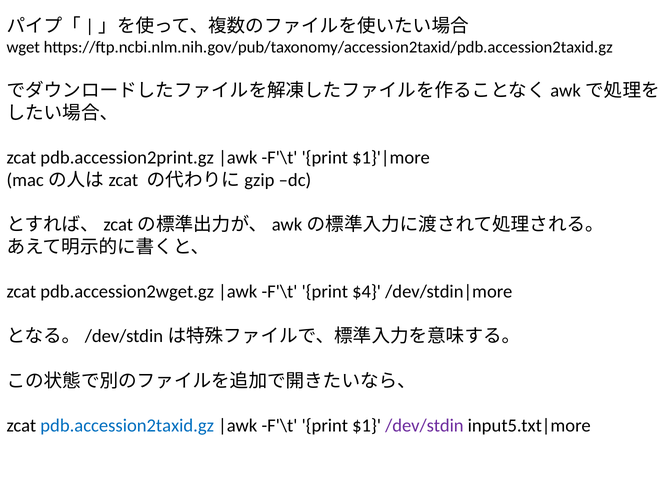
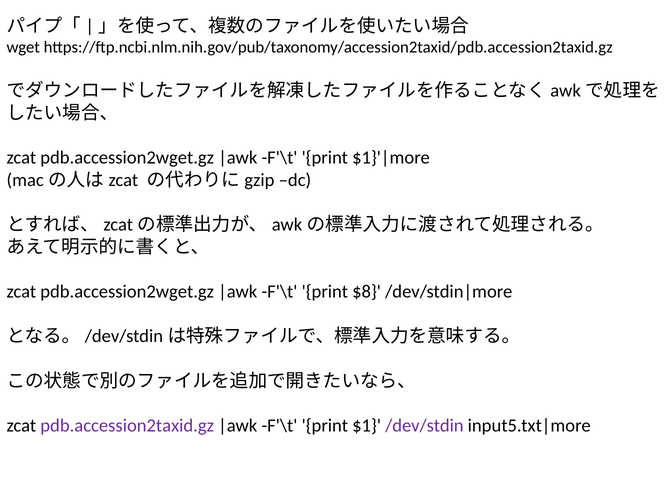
pdb.accession2print.gz at (127, 158): pdb.accession2print.gz -> pdb.accession2wget.gz
$4: $4 -> $8
pdb.accession2taxid.gz colour: blue -> purple
